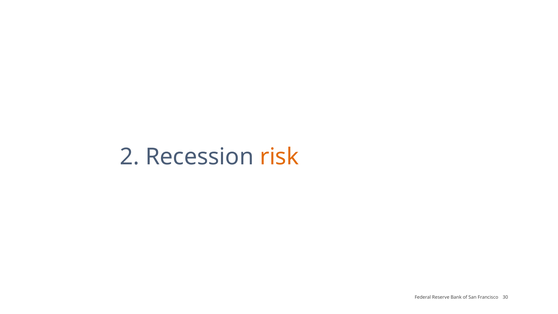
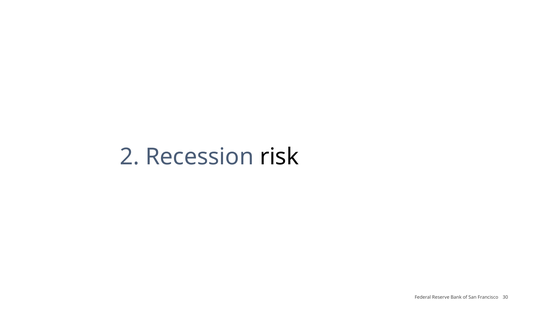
risk colour: orange -> black
